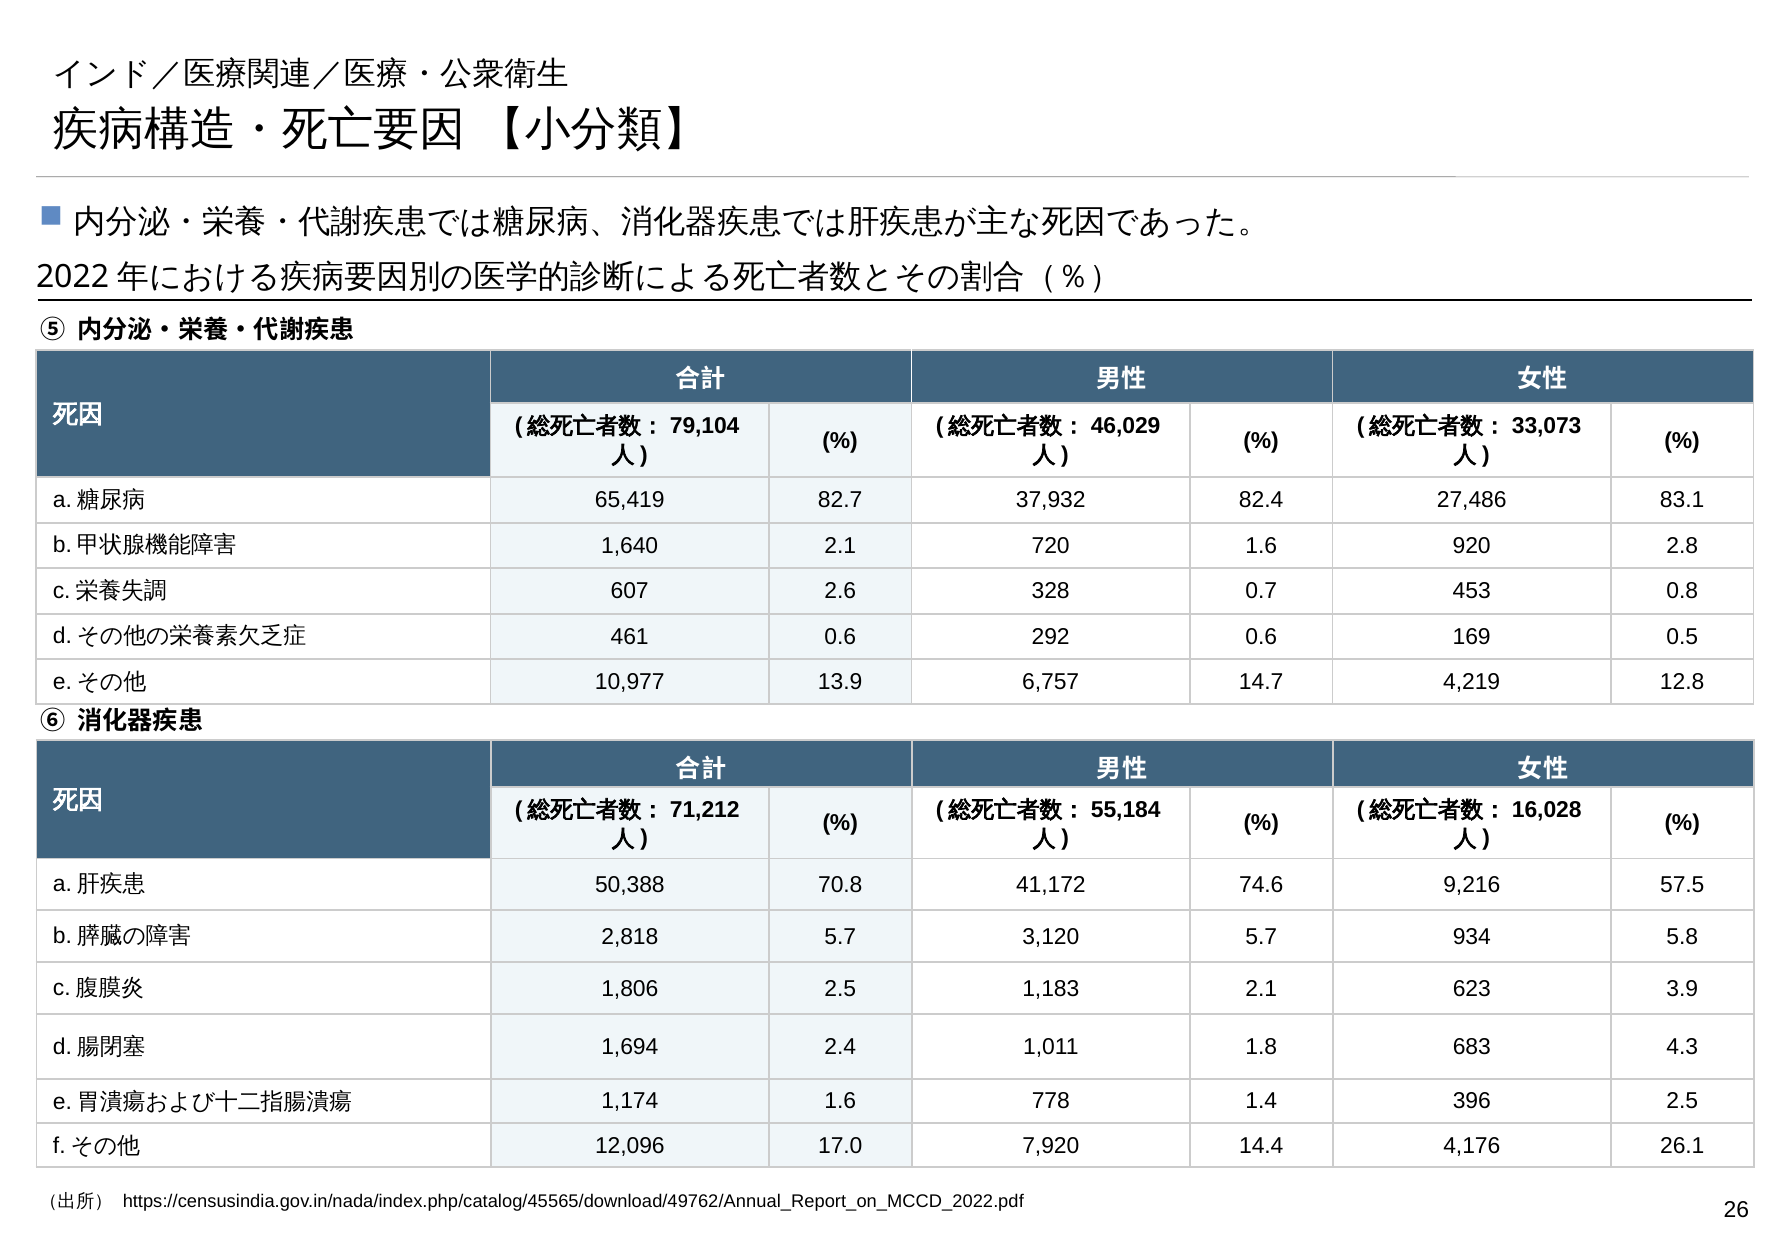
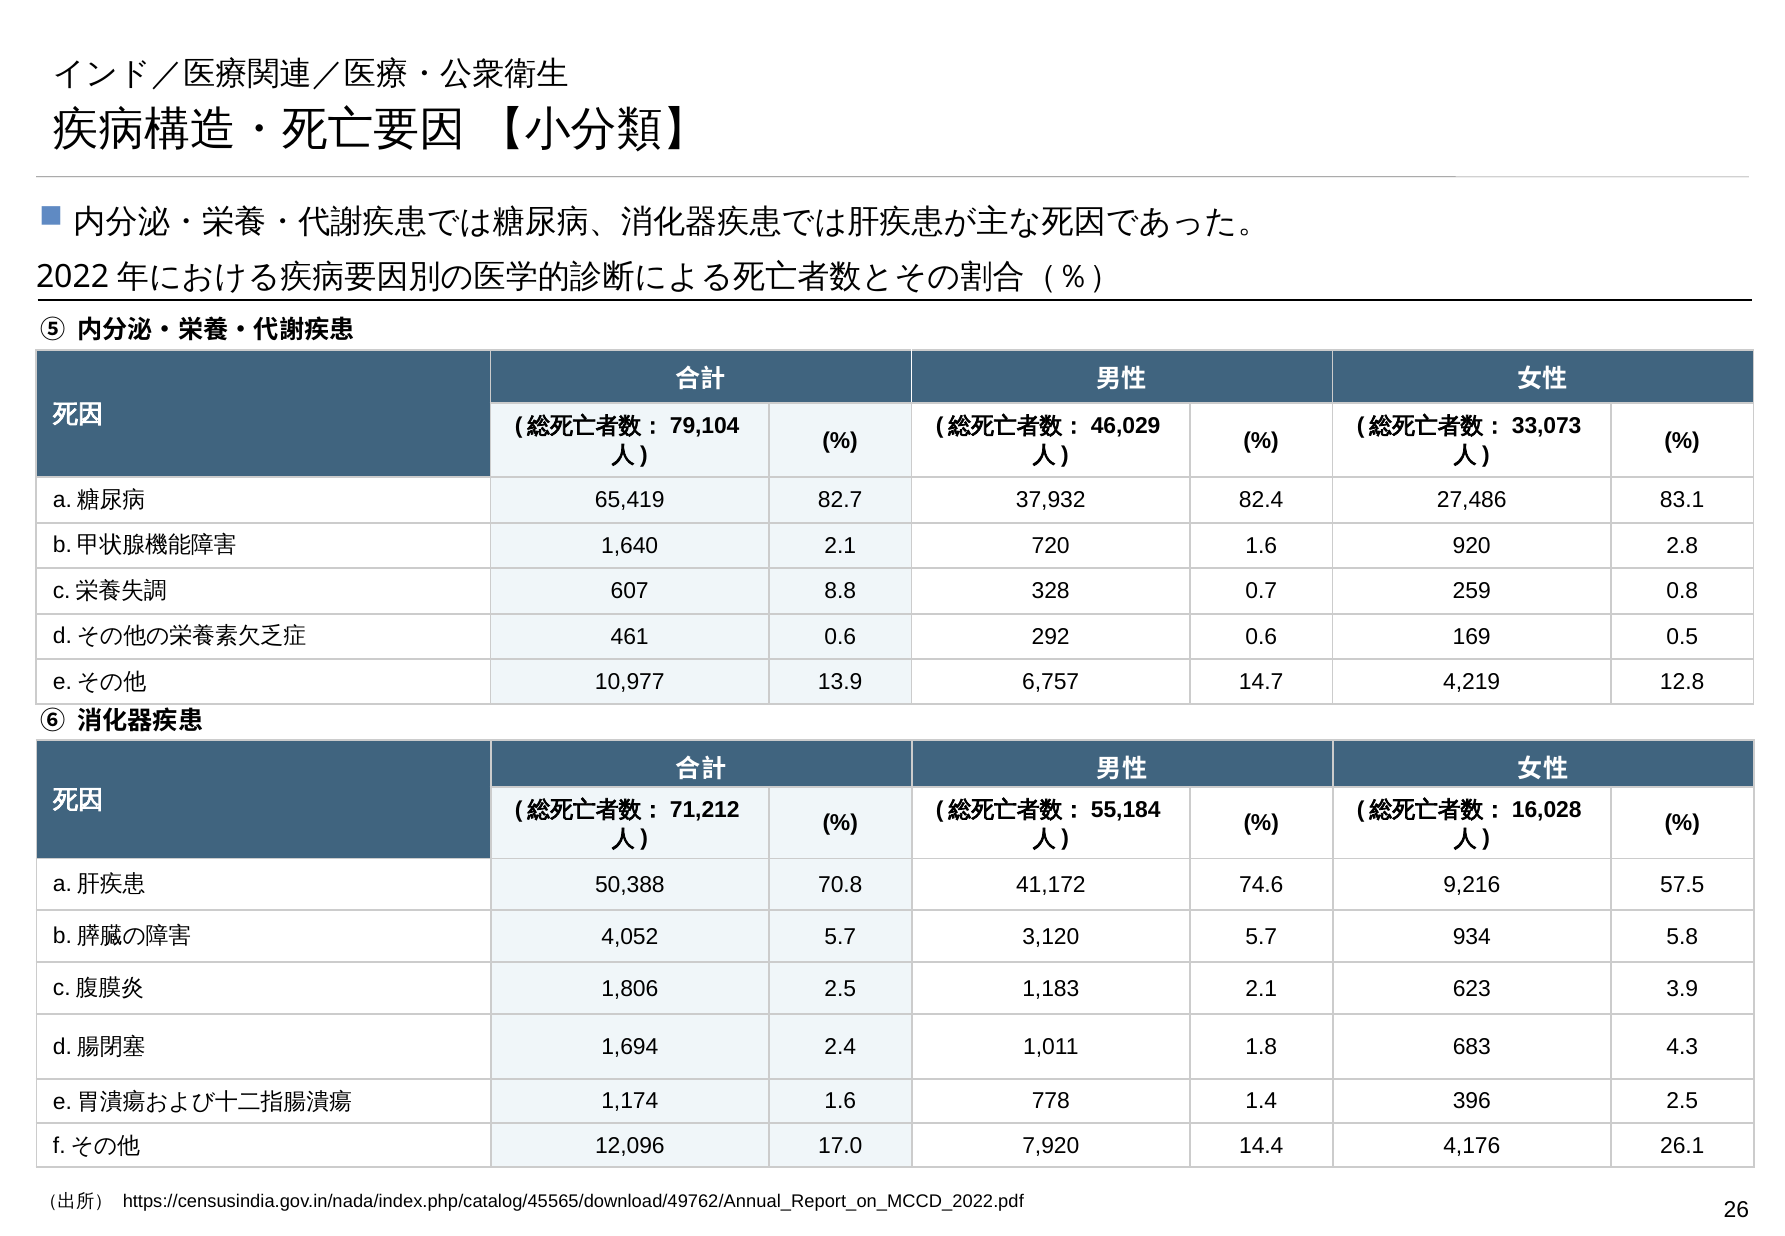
2.6: 2.6 -> 8.8
453: 453 -> 259
2,818: 2,818 -> 4,052
